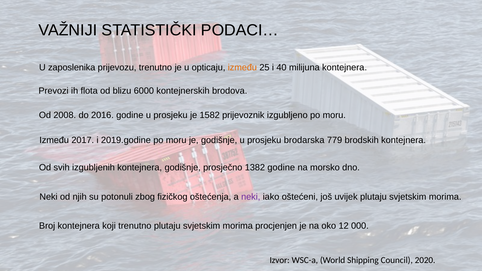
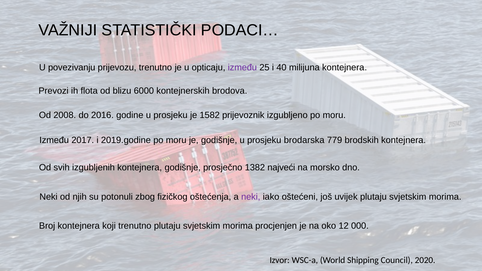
zaposlenika: zaposlenika -> povezivanju
između at (242, 68) colour: orange -> purple
1382 godine: godine -> najveći
